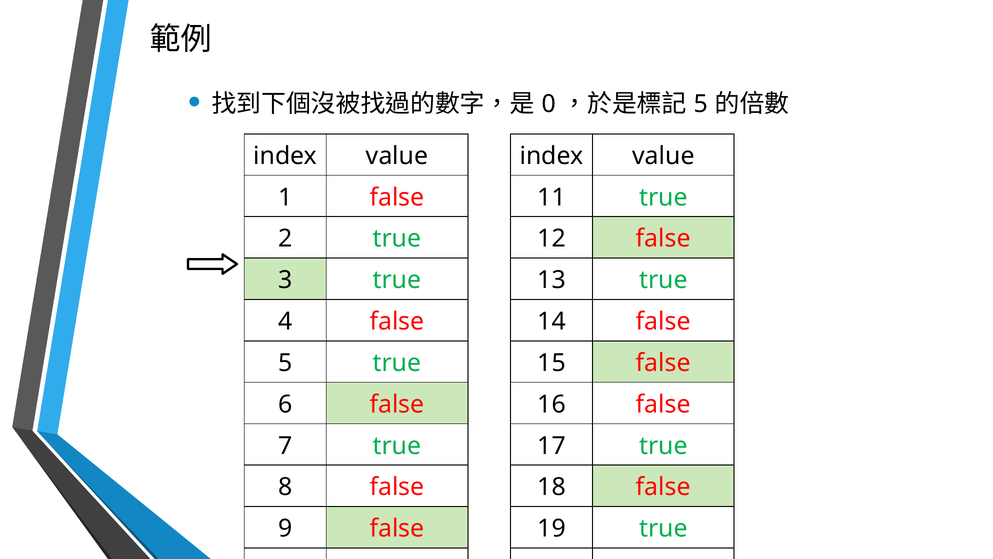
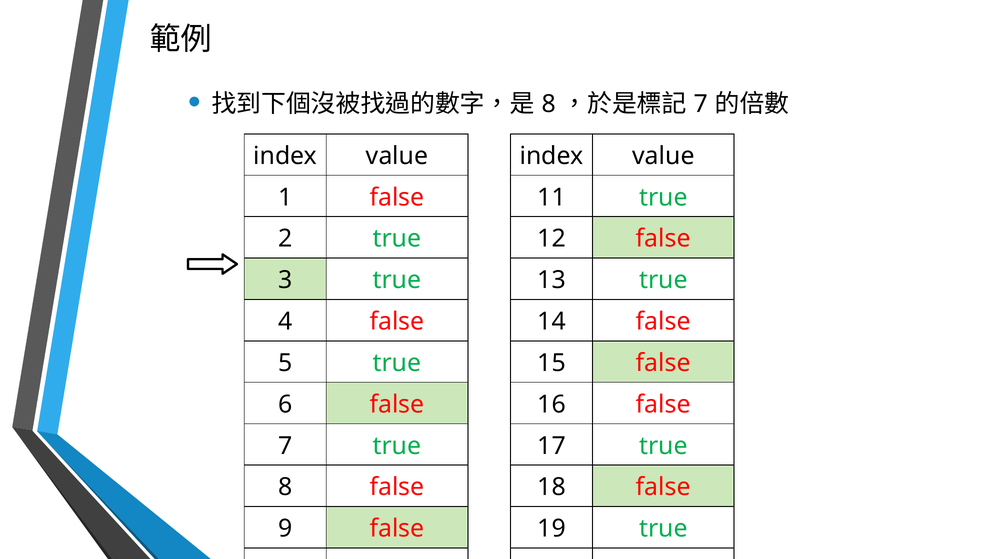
0 at (549, 104): 0 -> 8
5 at (701, 104): 5 -> 7
